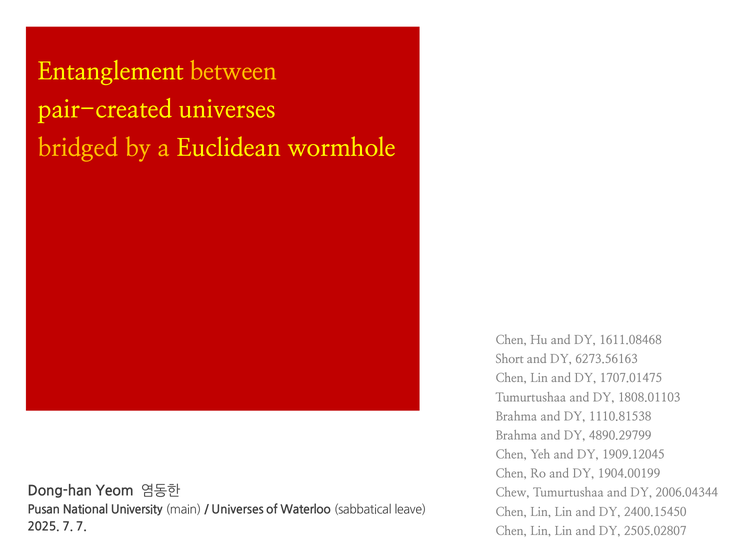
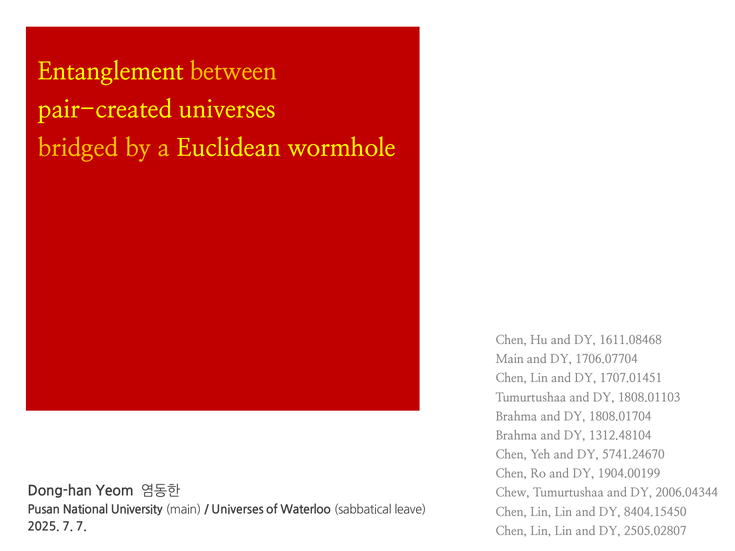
Short at (510, 359): Short -> Main
6273.56163: 6273.56163 -> 1706.07704
1707.01475: 1707.01475 -> 1707.01451
1110.81538: 1110.81538 -> 1808.01704
4890.29799: 4890.29799 -> 1312.48104
1909.12045: 1909.12045 -> 5741.24670
2400.15450: 2400.15450 -> 8404.15450
